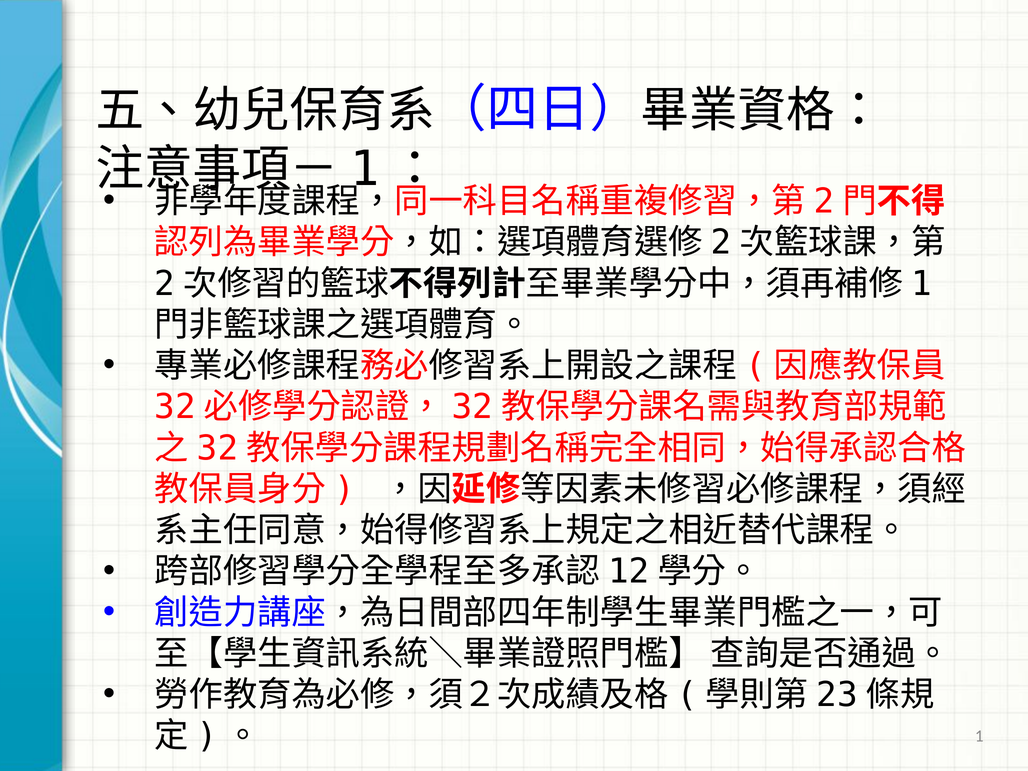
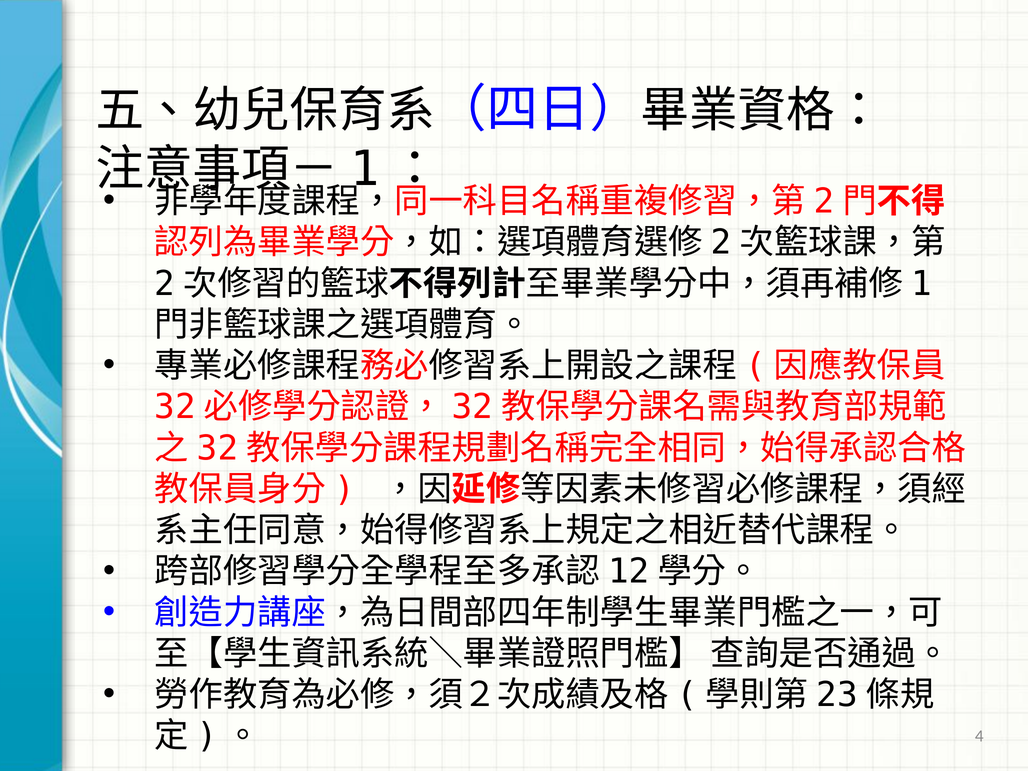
1: 1 -> 4
